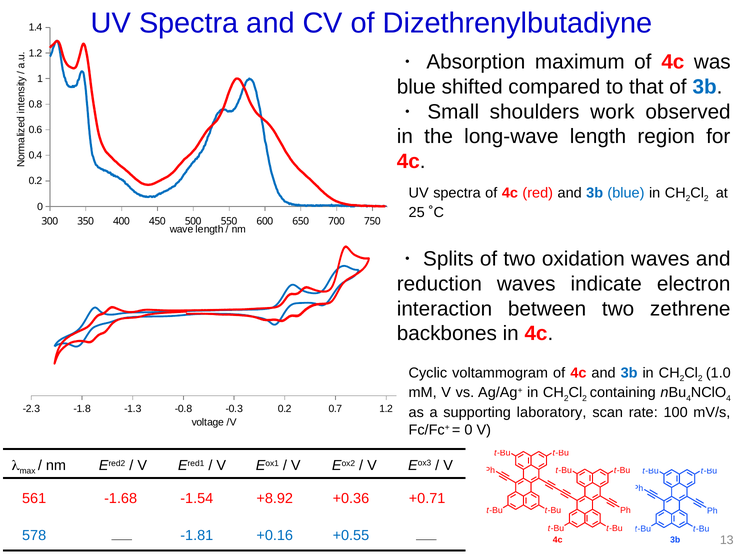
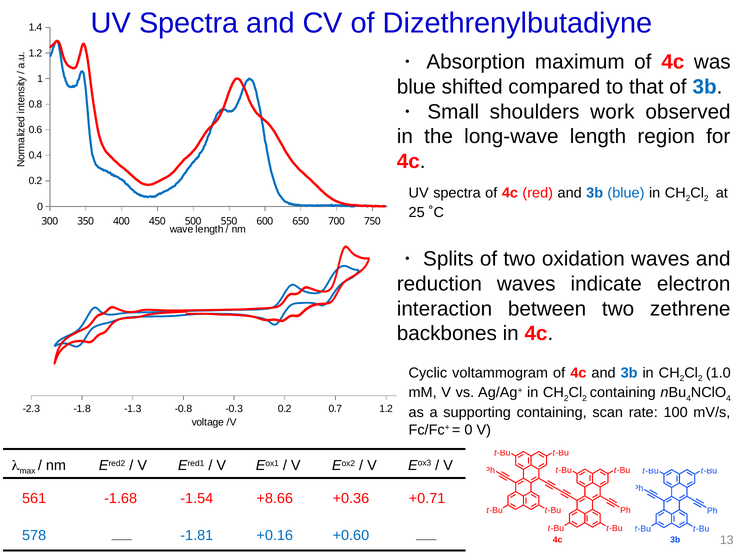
supporting laboratory: laboratory -> containing
+8.92: +8.92 -> +8.66
+0.55: +0.55 -> +0.60
